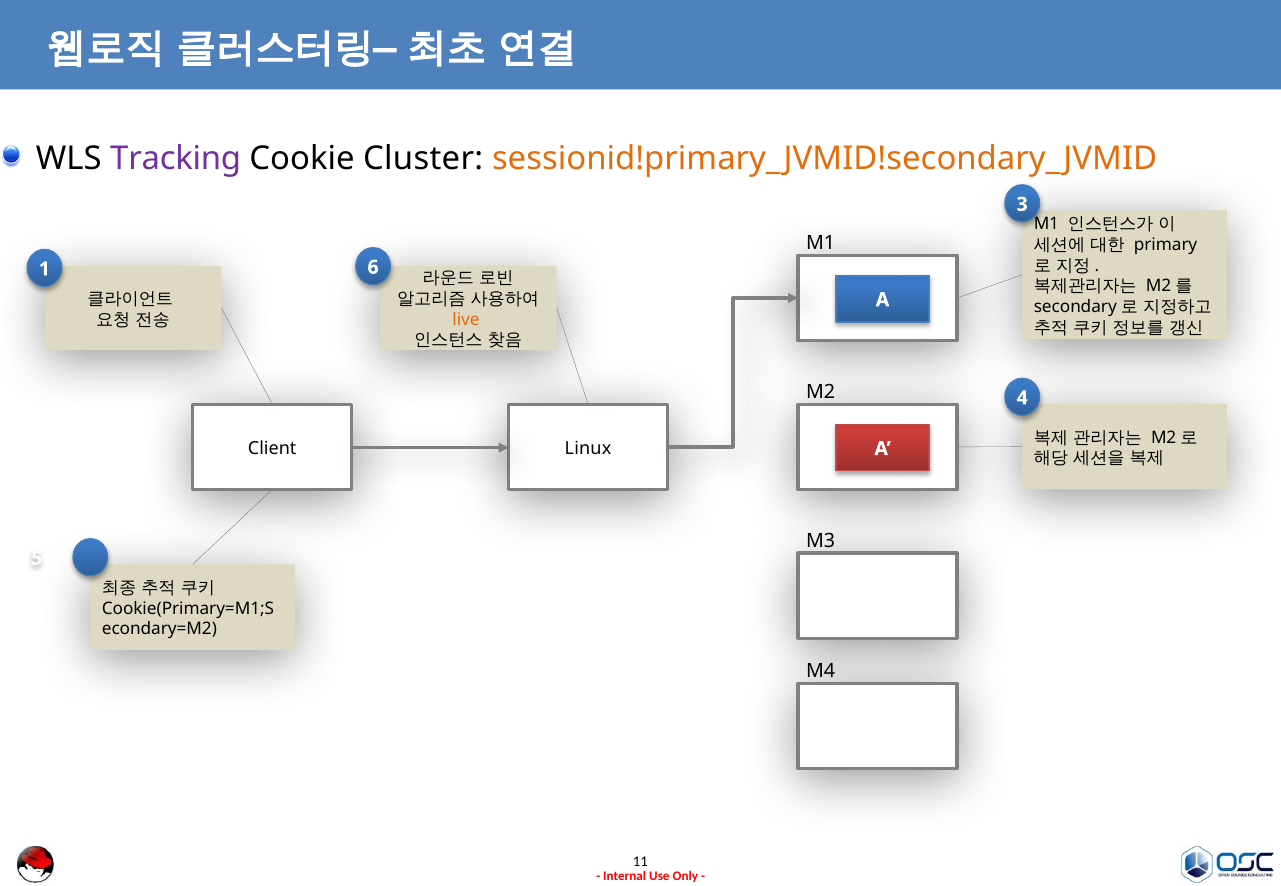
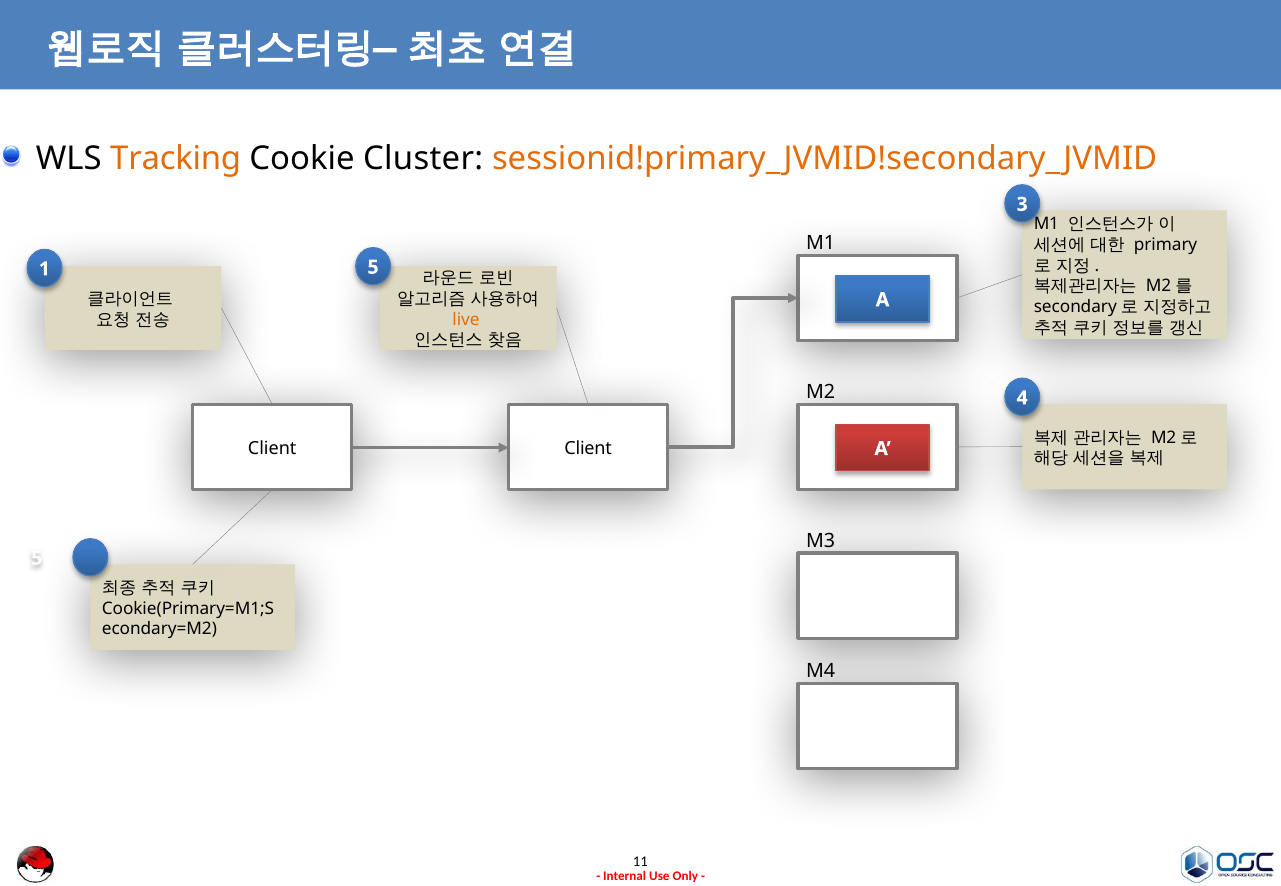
Tracking colour: purple -> orange
1 6: 6 -> 5
Client Linux: Linux -> Client
